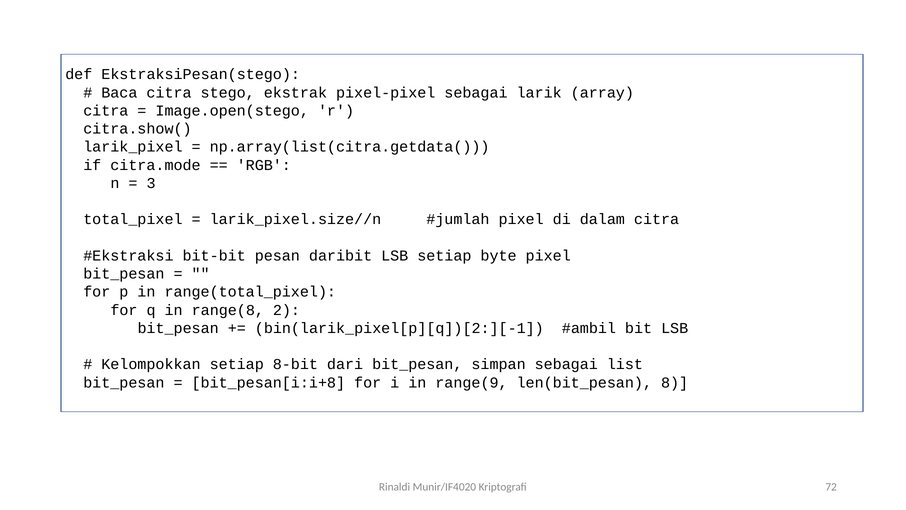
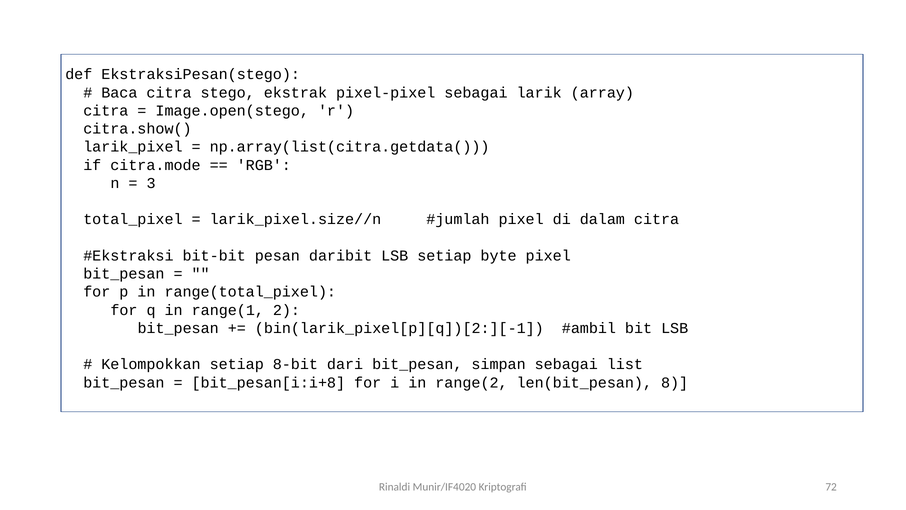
range(8: range(8 -> range(1
range(9: range(9 -> range(2
